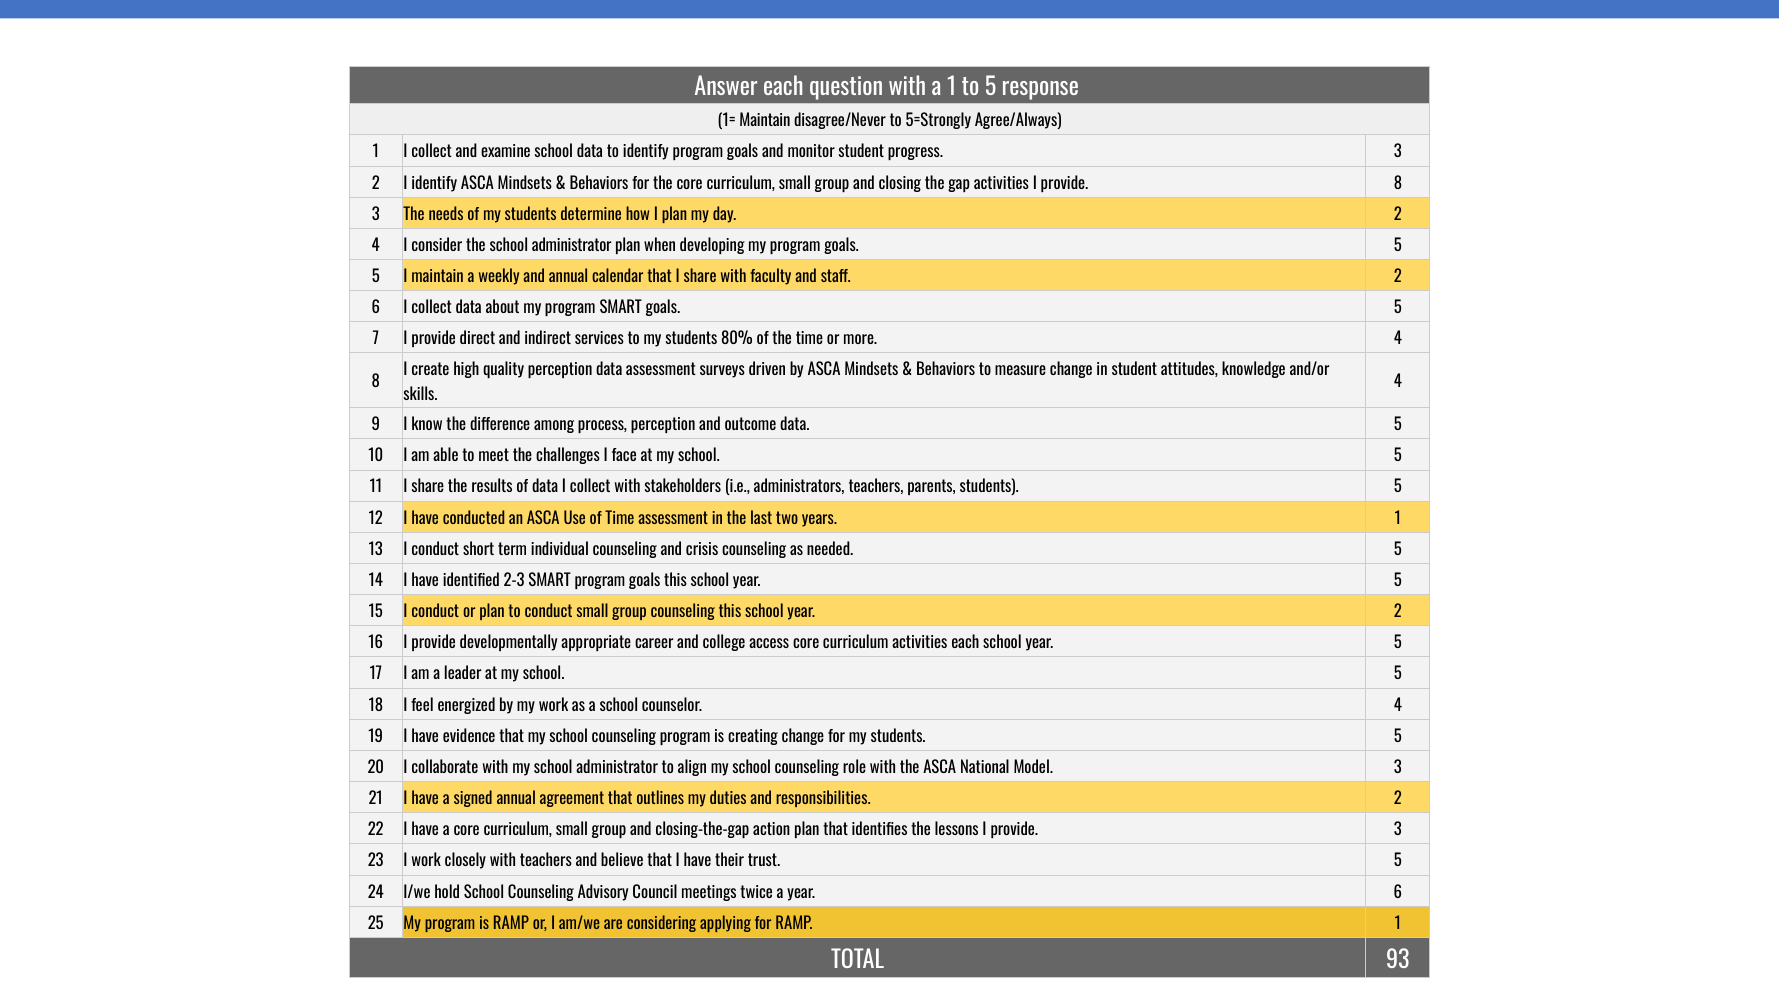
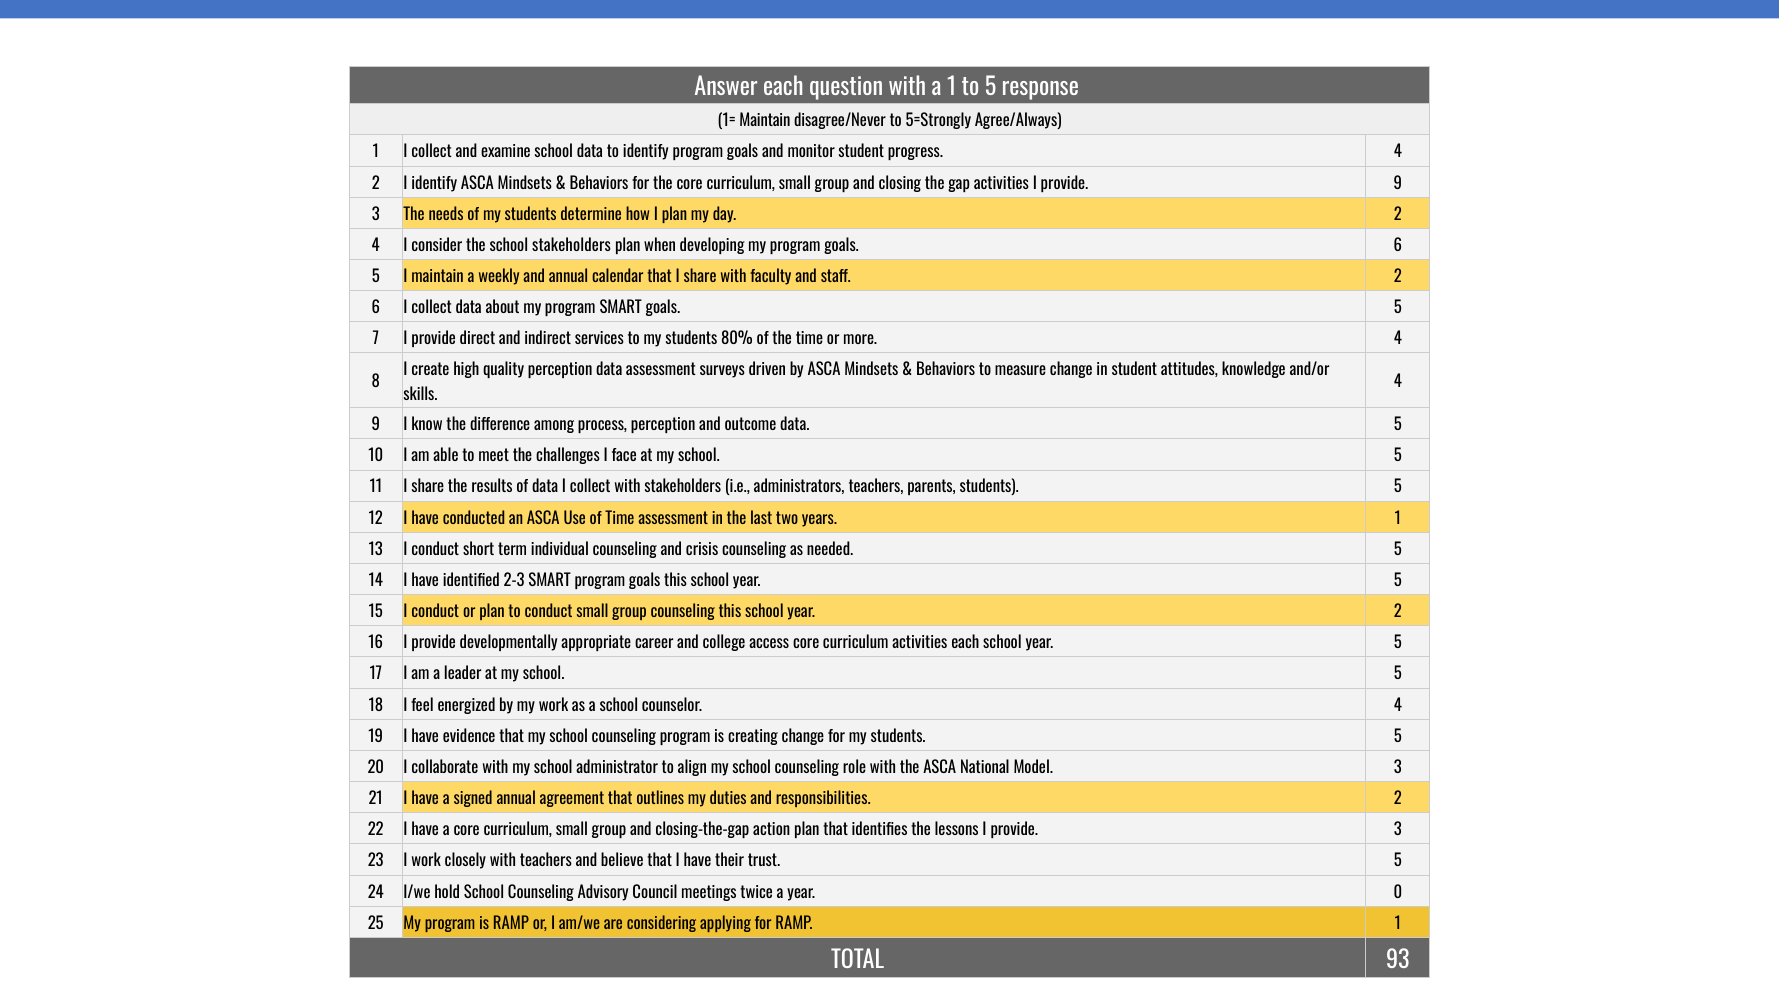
progress 3: 3 -> 4
provide 8: 8 -> 9
the school administrator: administrator -> stakeholders
program goals 5: 5 -> 6
year 6: 6 -> 0
